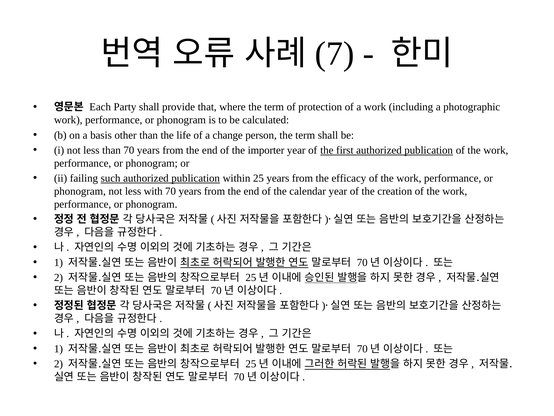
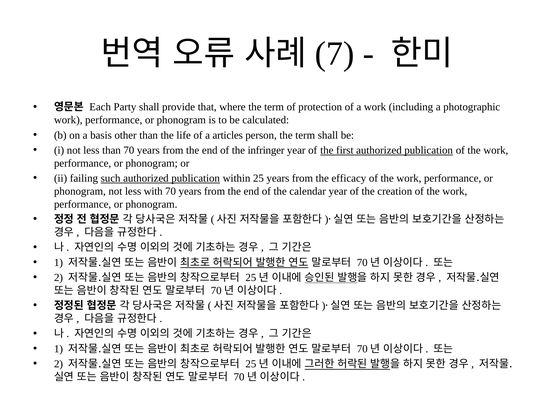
change: change -> articles
importer: importer -> infringer
